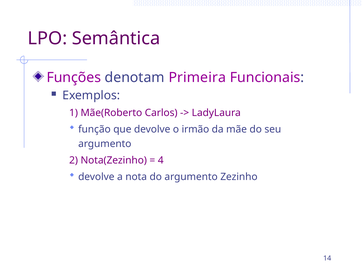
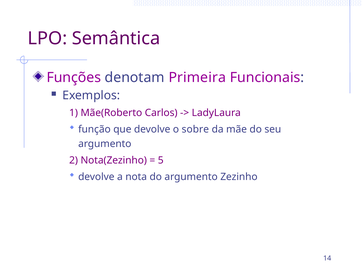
irmão: irmão -> sobre
4: 4 -> 5
